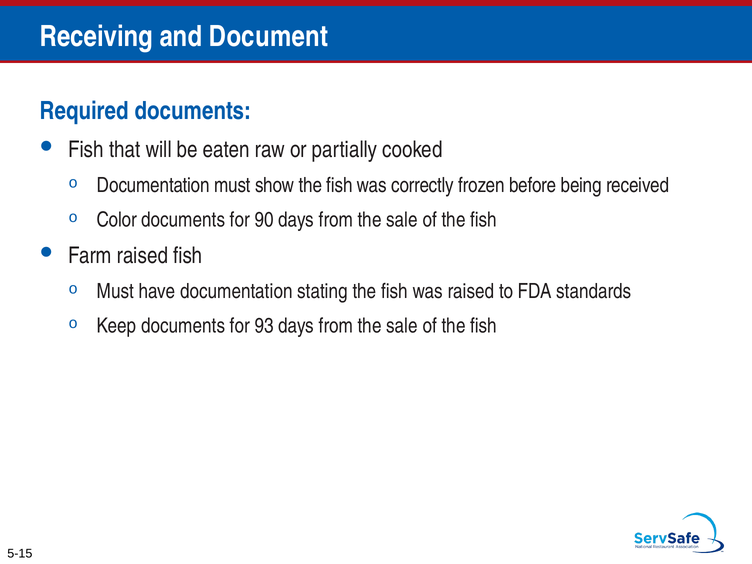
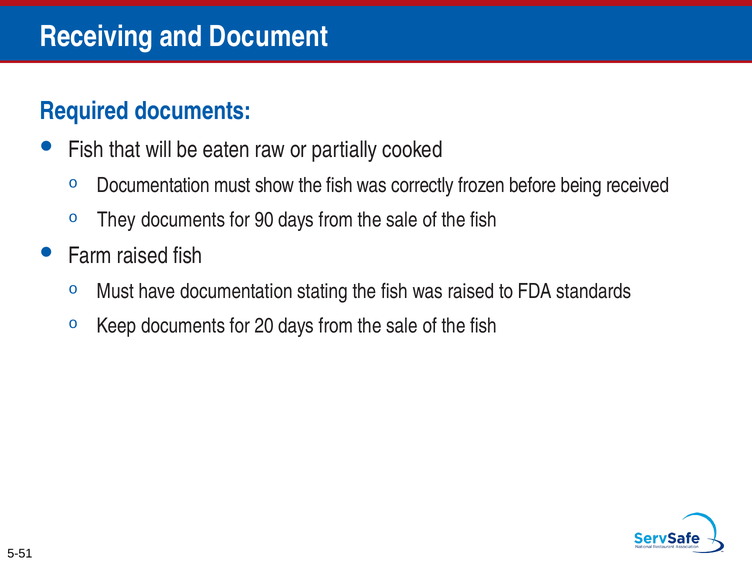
Color: Color -> They
93: 93 -> 20
5-15: 5-15 -> 5-51
